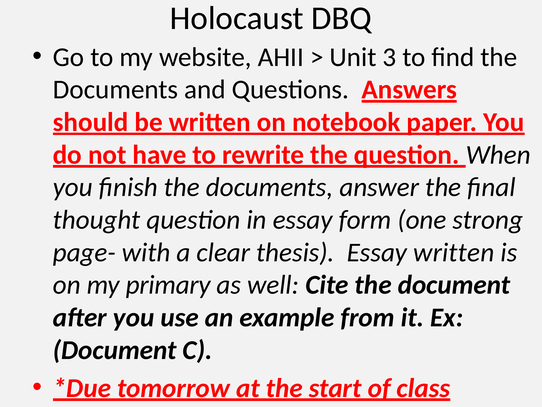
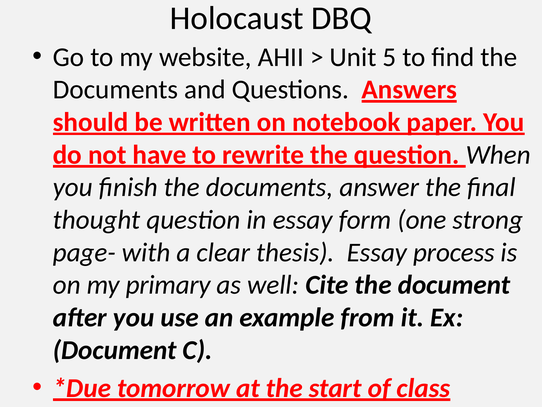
3: 3 -> 5
Essay written: written -> process
